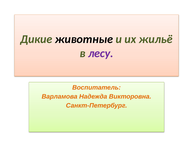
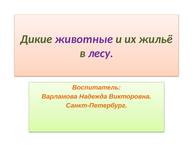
животные colour: black -> purple
